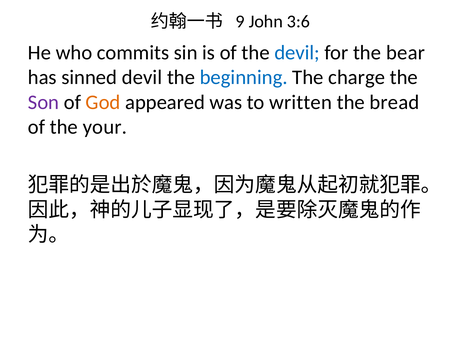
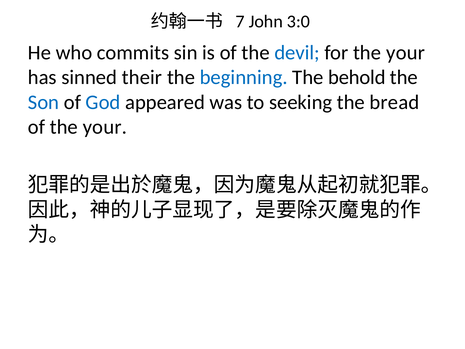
9: 9 -> 7
3:6: 3:6 -> 3:0
for the bear: bear -> your
sinned devil: devil -> their
charge: charge -> behold
Son colour: purple -> blue
God colour: orange -> blue
written: written -> seeking
